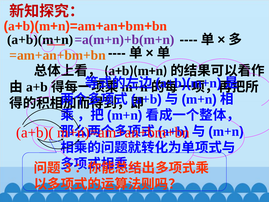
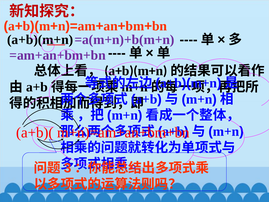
=am+an+bm+bn colour: orange -> purple
